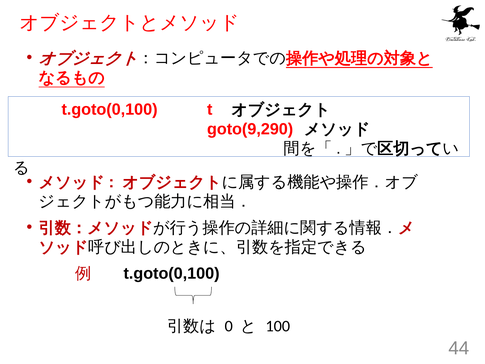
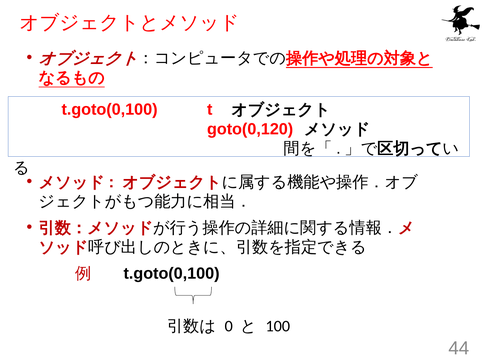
goto(9,290: goto(9,290 -> goto(0,120
